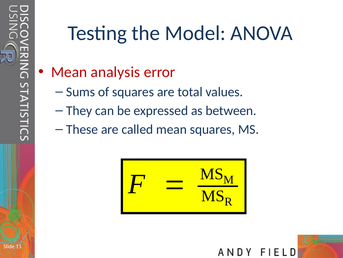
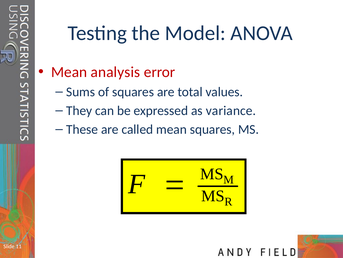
between: between -> variance
